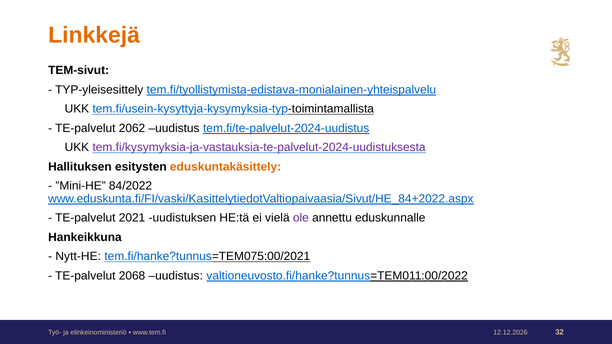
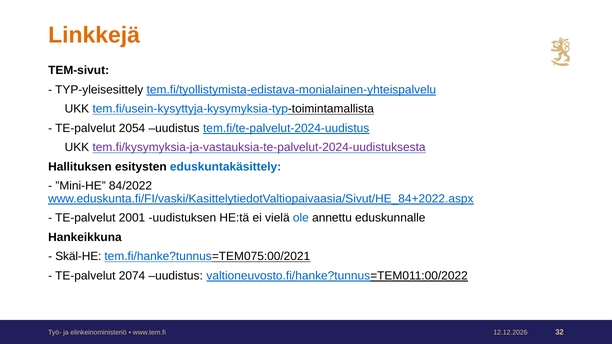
2062: 2062 -> 2054
eduskuntakäsittely colour: orange -> blue
2021: 2021 -> 2001
ole colour: purple -> blue
Nytt-HE: Nytt-HE -> Skäl-HE
2068: 2068 -> 2074
